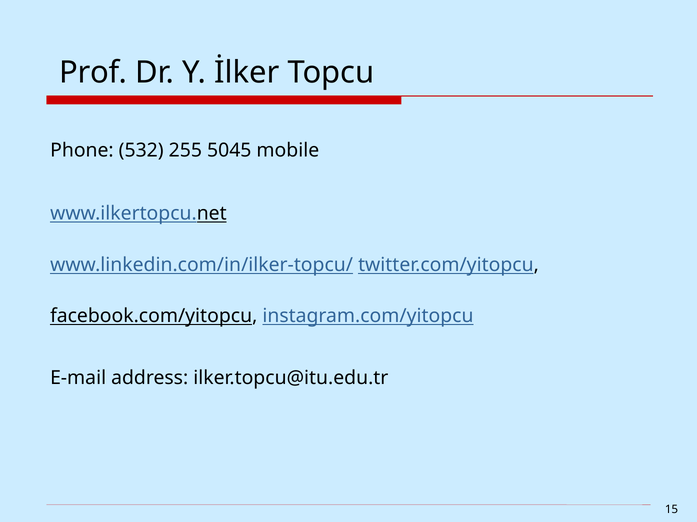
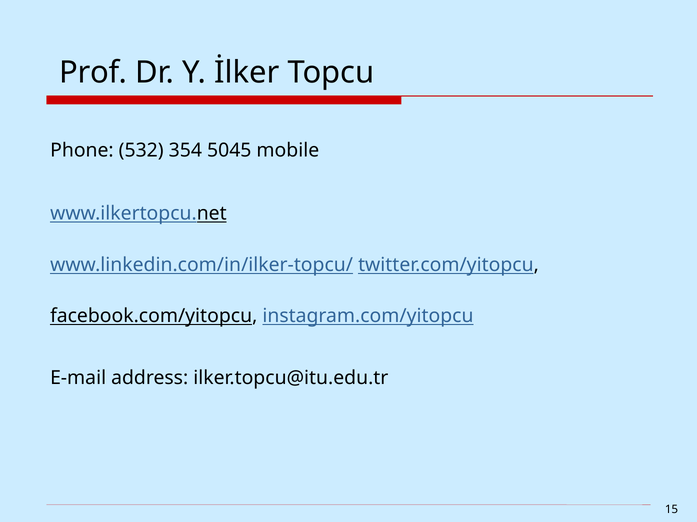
255: 255 -> 354
